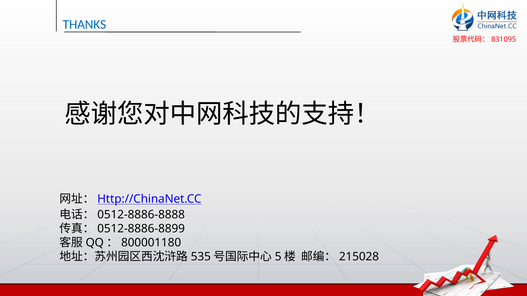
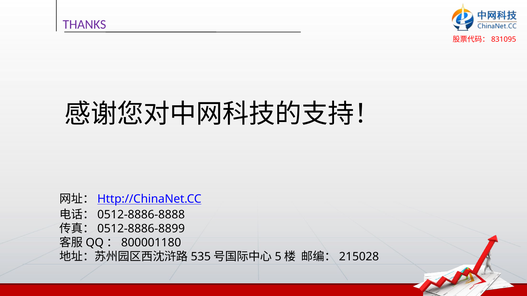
THANKS colour: blue -> purple
